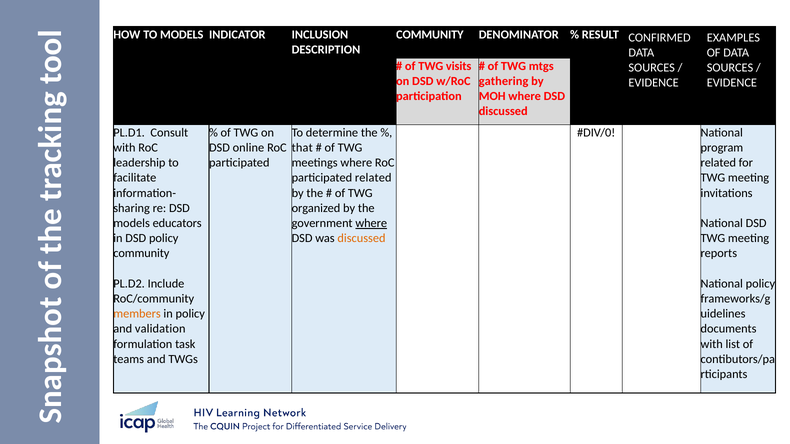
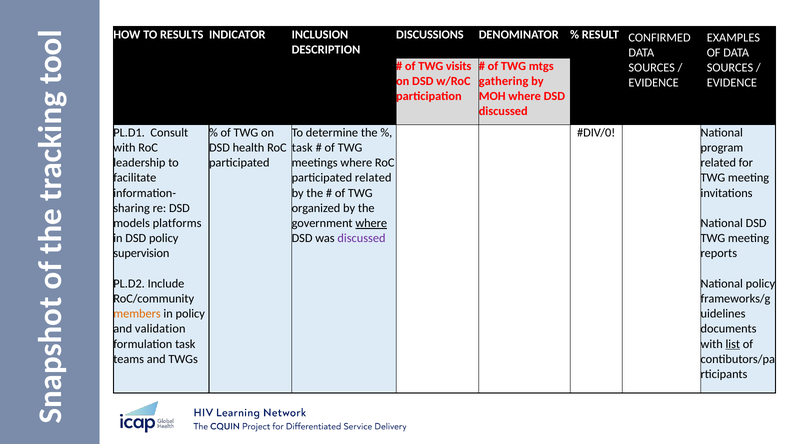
TO MODELS: MODELS -> RESULTS
COMMUNITY at (430, 34): COMMUNITY -> DISCUSSIONS
online: online -> health
that at (302, 148): that -> task
educators: educators -> platforms
discussed at (361, 238) colour: orange -> purple
community at (141, 254): community -> supervision
list underline: none -> present
